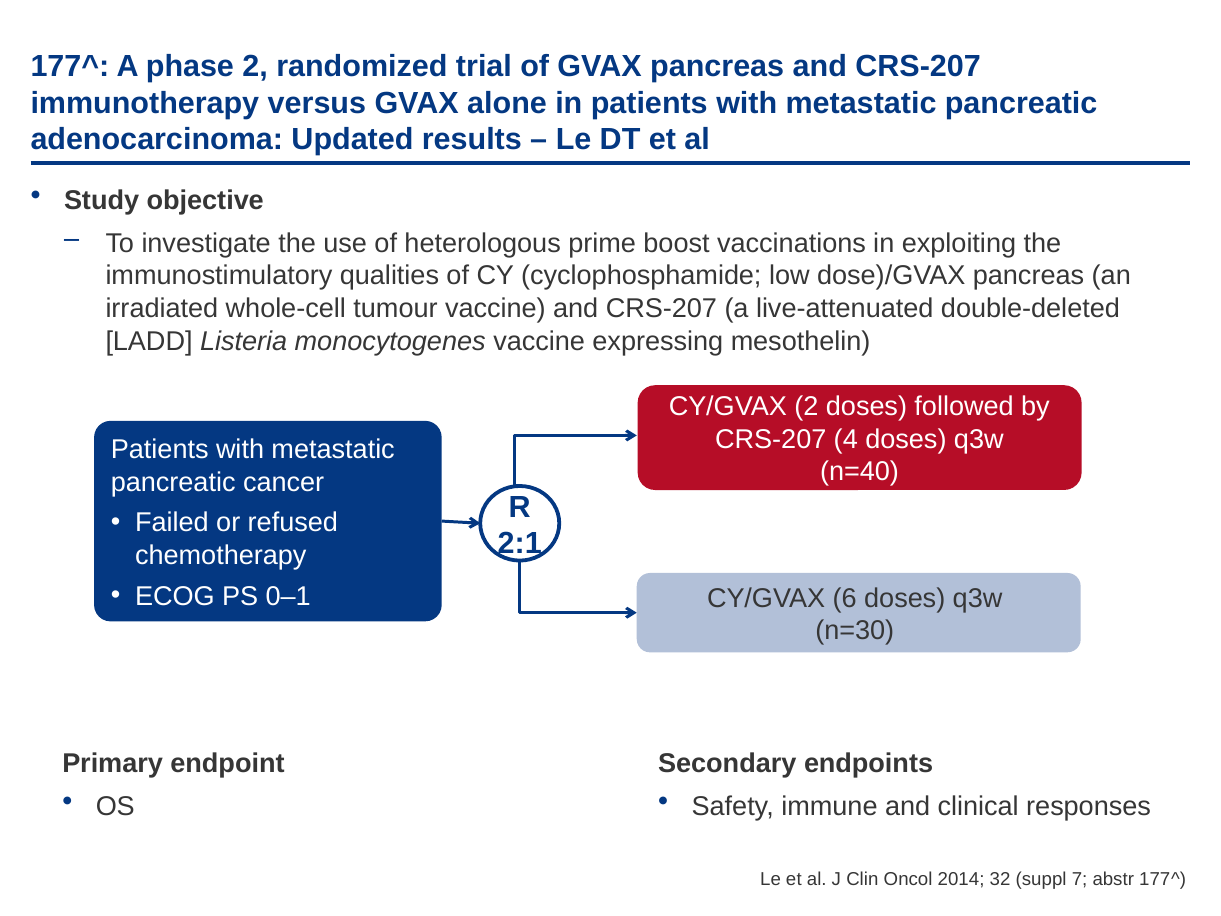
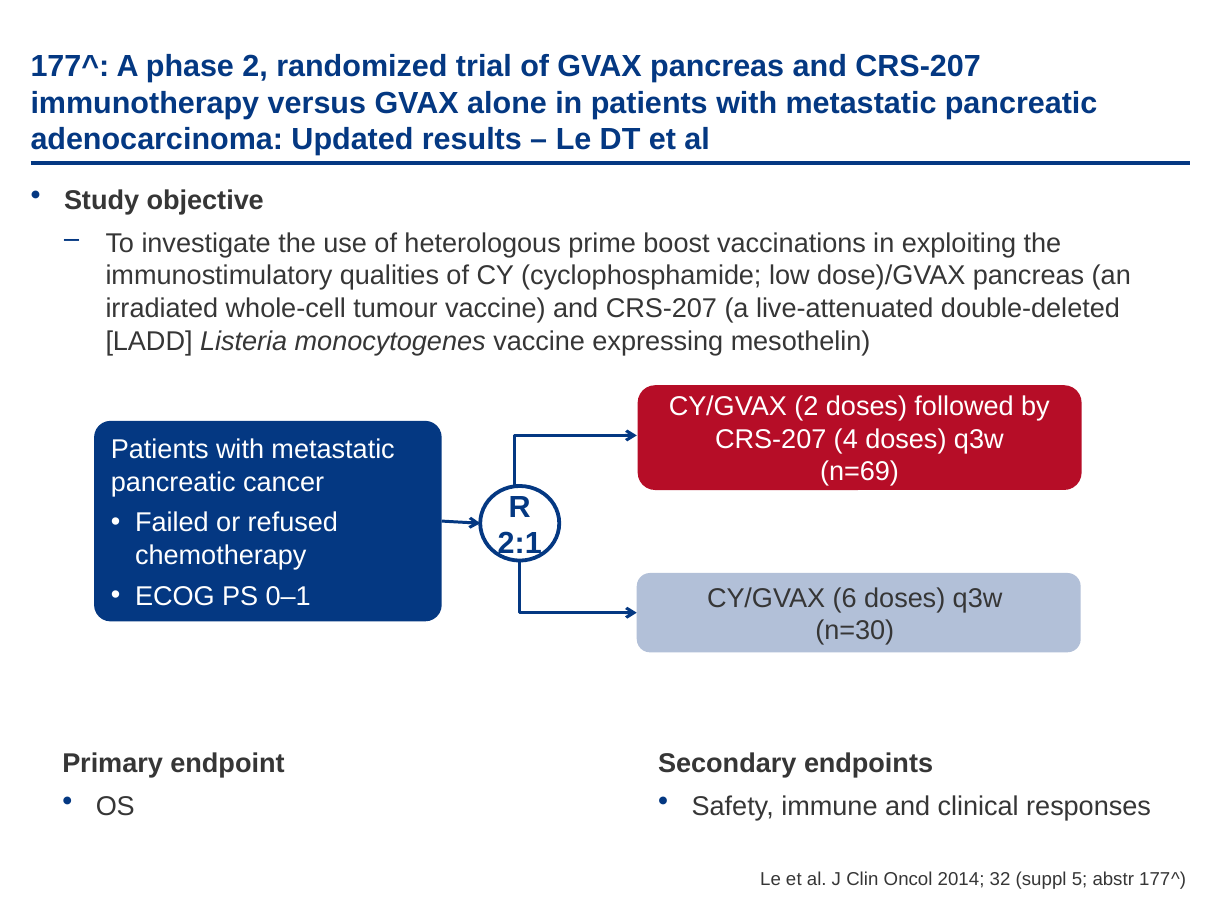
n=40: n=40 -> n=69
7: 7 -> 5
